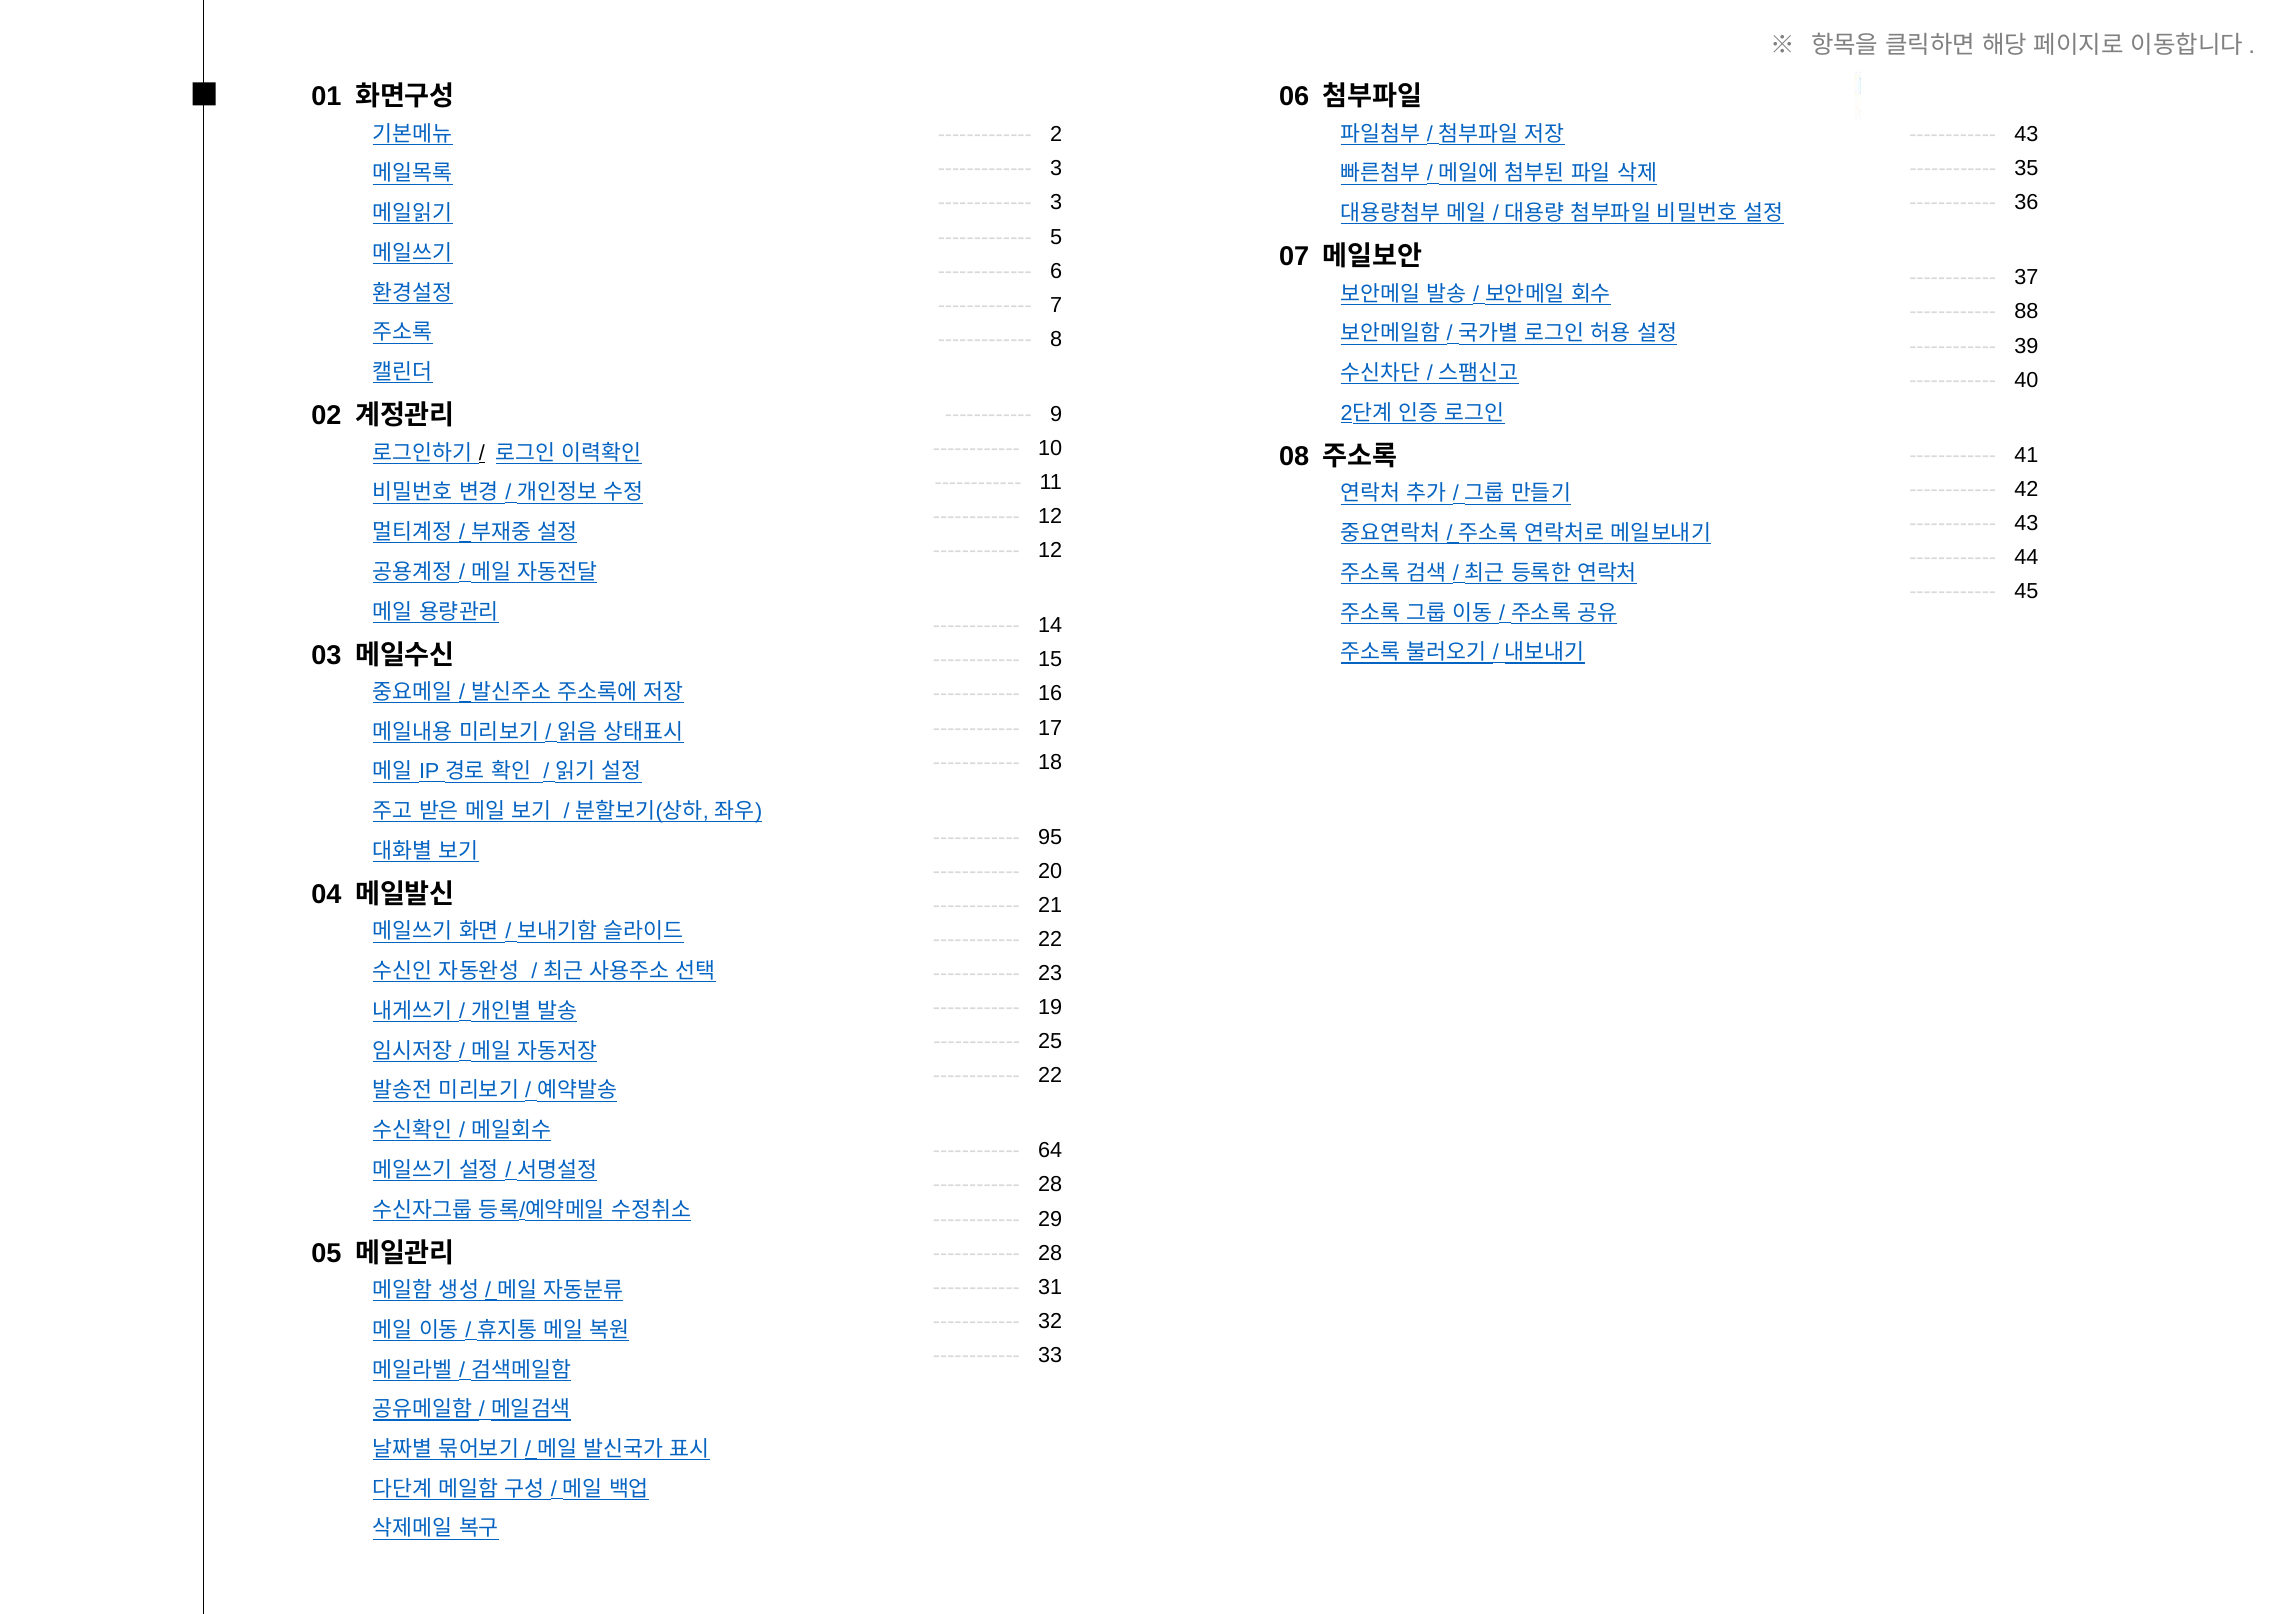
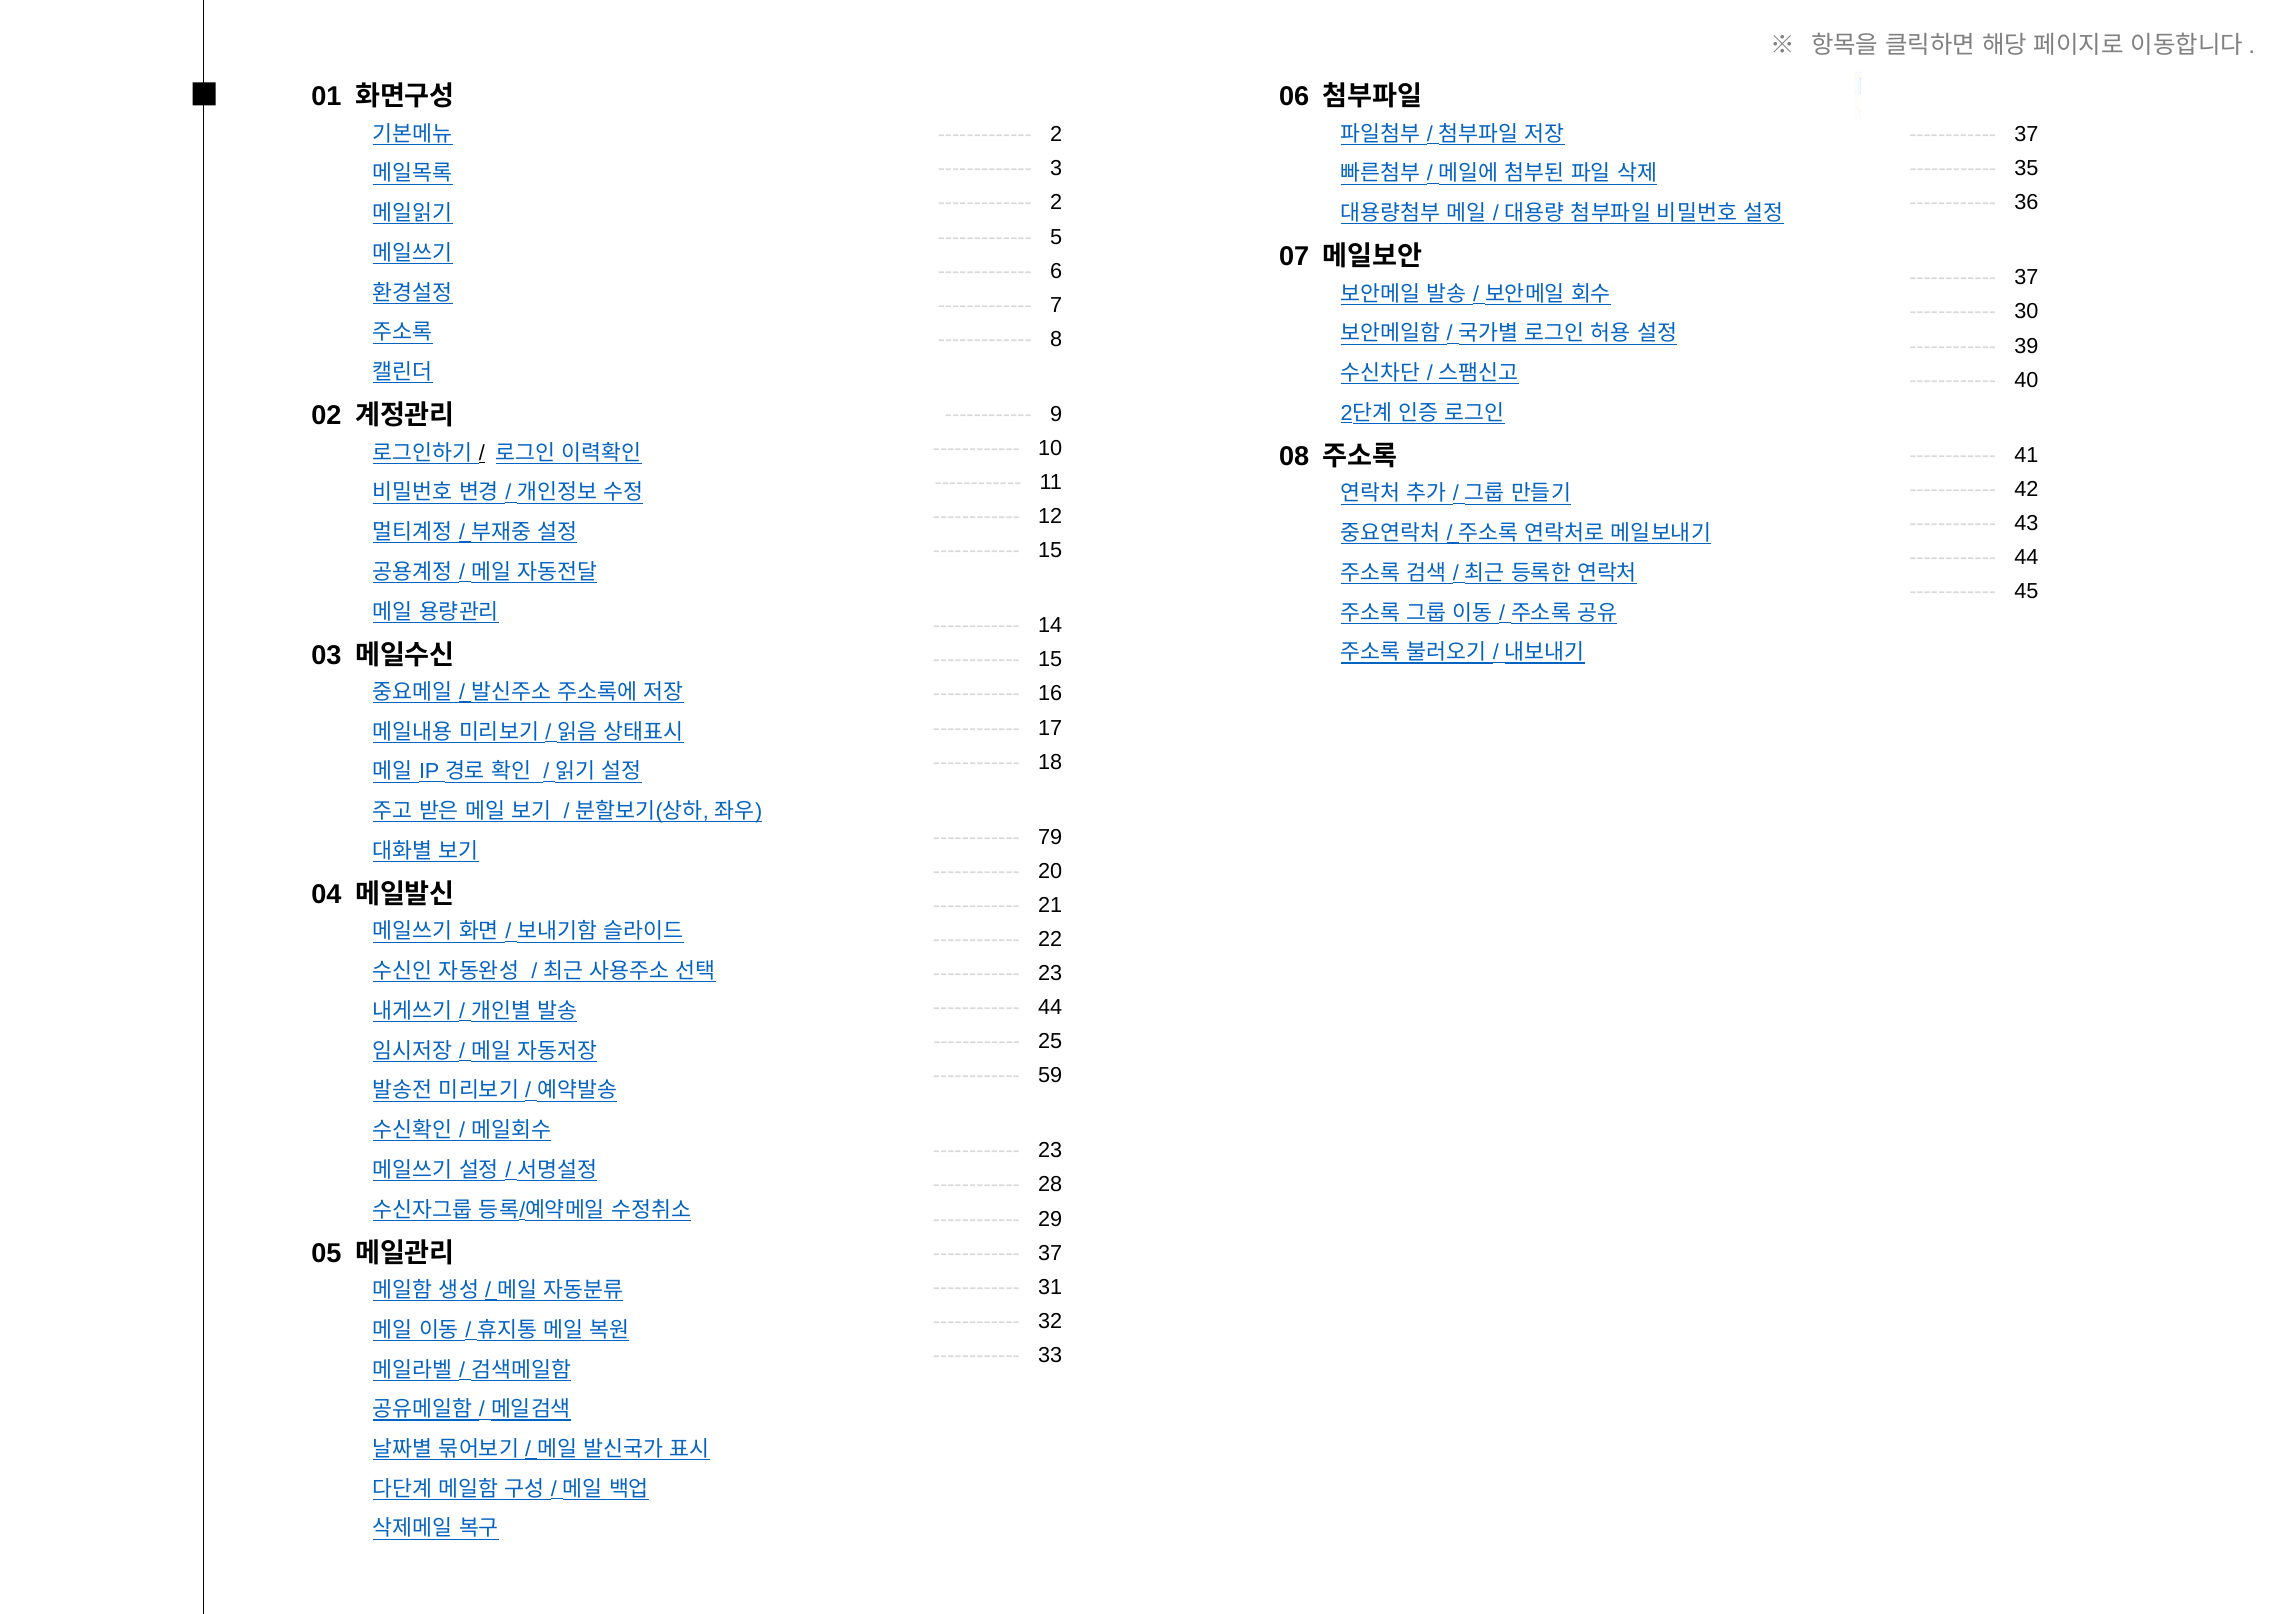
43 at (2026, 135): 43 -> 37
3 at (1056, 203): 3 -> 2
88: 88 -> 30
12 at (1050, 551): 12 -> 15
95: 95 -> 79
19 at (1050, 1008): 19 -> 44
22 at (1050, 1076): 22 -> 59
64 at (1050, 1151): 64 -> 23
28 at (1050, 1253): 28 -> 37
